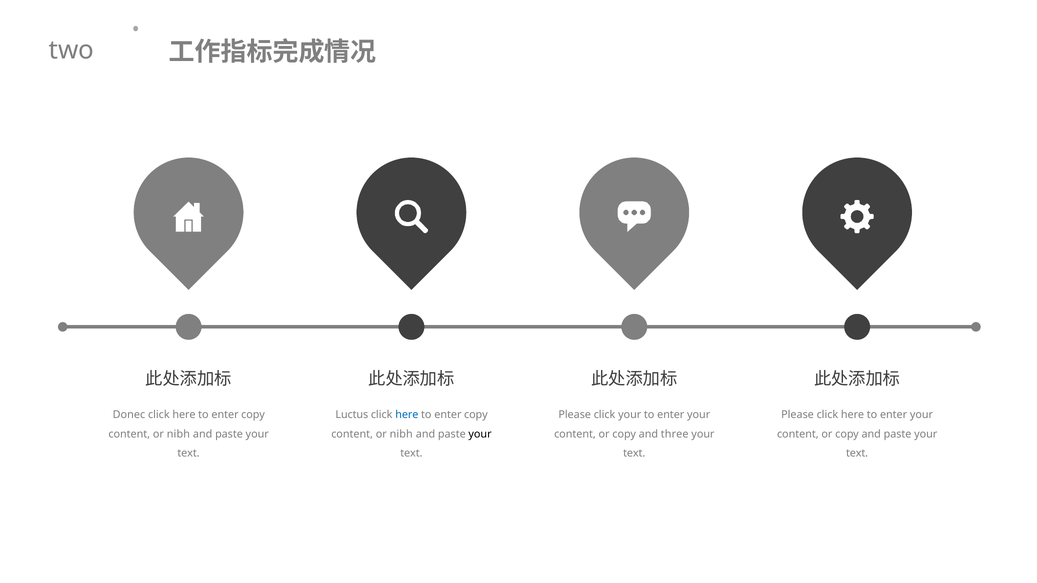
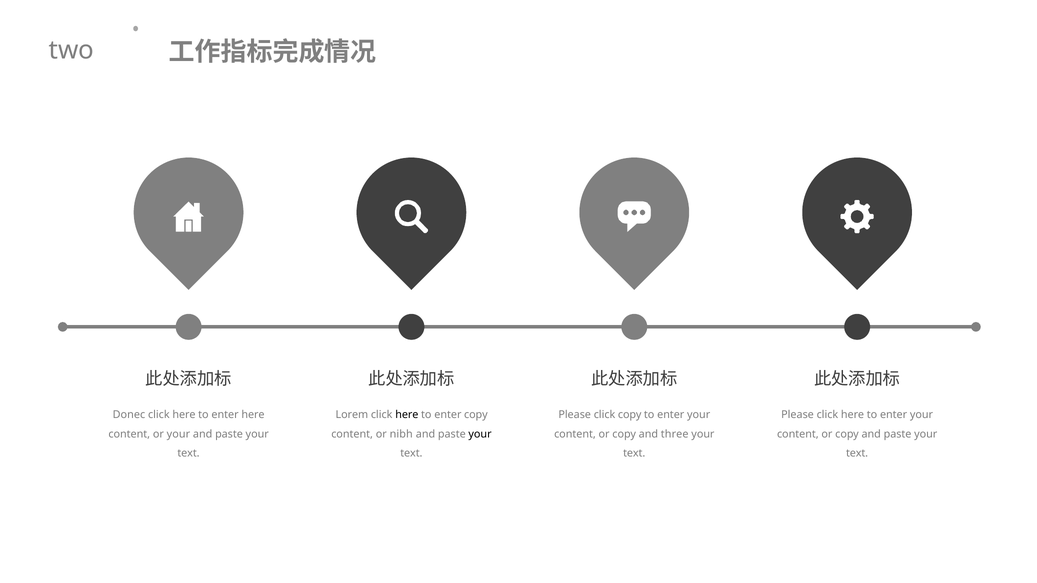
copy at (253, 415): copy -> here
Luctus: Luctus -> Lorem
here at (407, 415) colour: blue -> black
click your: your -> copy
nibh at (178, 434): nibh -> your
